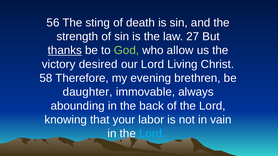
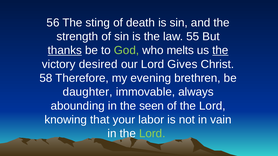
27: 27 -> 55
allow: allow -> melts
the at (220, 50) underline: none -> present
Living: Living -> Gives
back: back -> seen
Lord at (152, 134) colour: light blue -> light green
